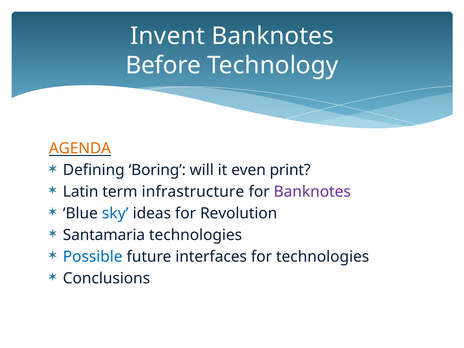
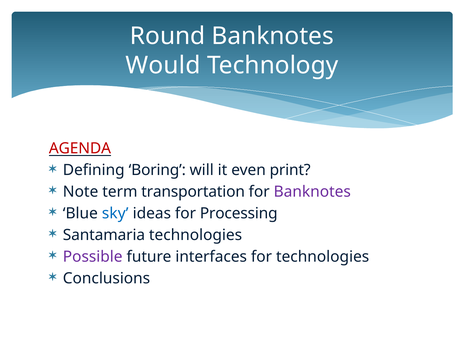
Invent: Invent -> Round
Before: Before -> Would
AGENDA colour: orange -> red
Latin: Latin -> Note
infrastructure: infrastructure -> transportation
Revolution: Revolution -> Processing
Possible colour: blue -> purple
